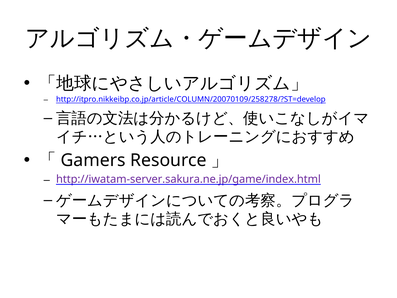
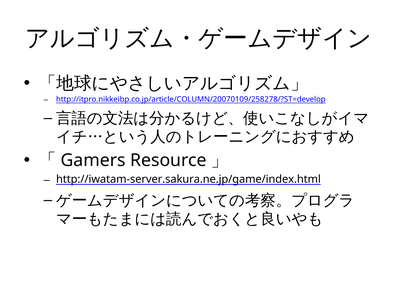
http://iwatam-server.sakura.ne.jp/game/index.html colour: purple -> black
